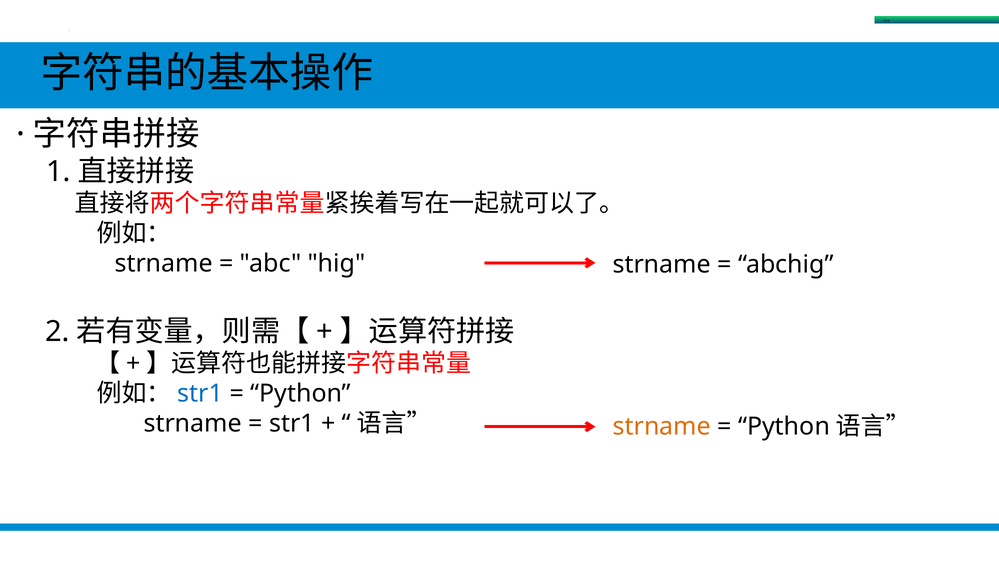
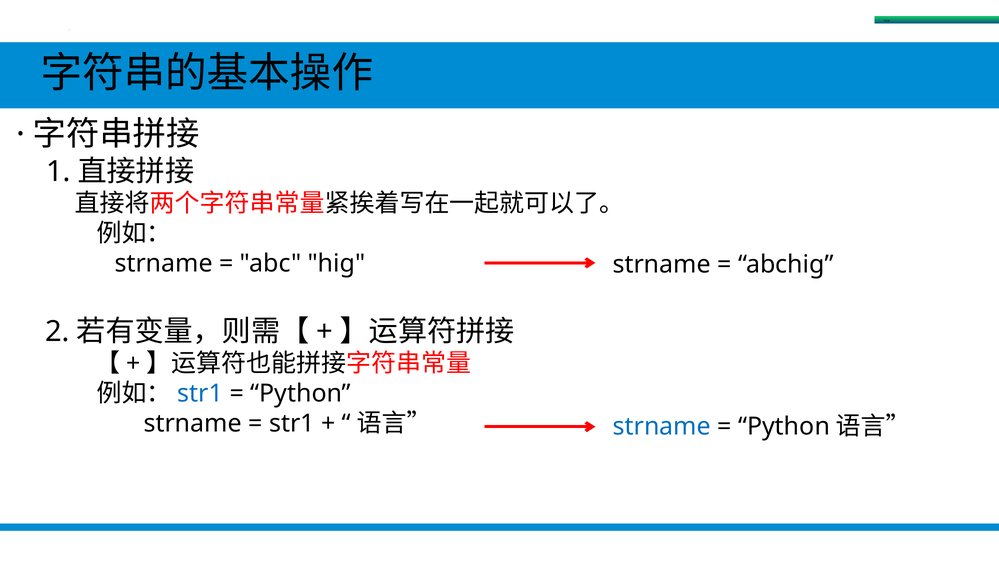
strname at (662, 426) colour: orange -> blue
